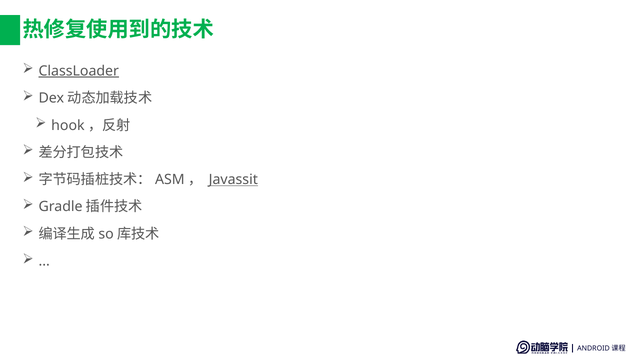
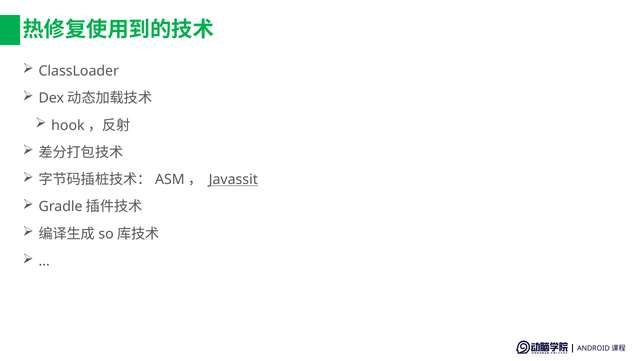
ClassLoader underline: present -> none
